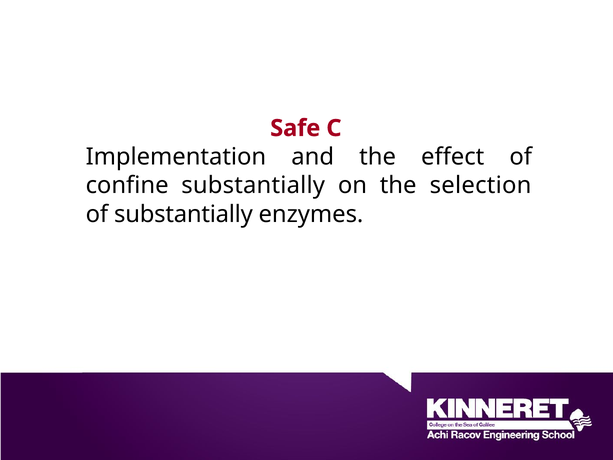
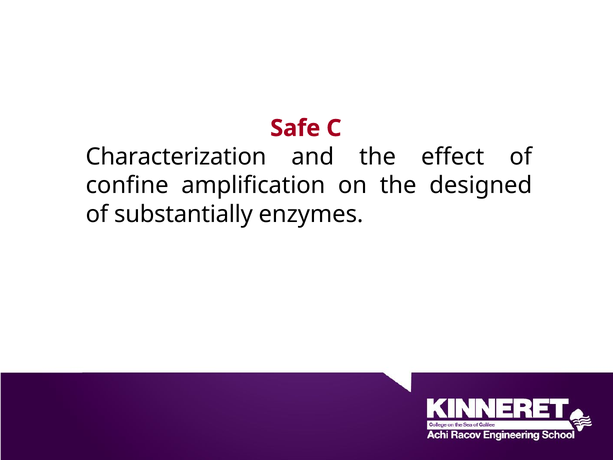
Implementation: Implementation -> Characterization
confine substantially: substantially -> amplification
selection: selection -> designed
